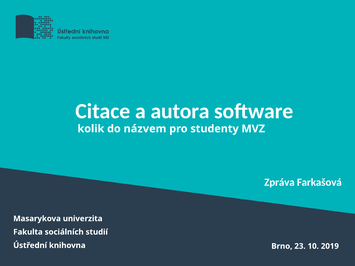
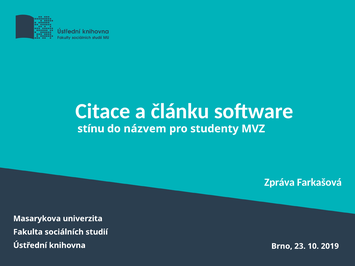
autora: autora -> článku
kolik: kolik -> stínu
